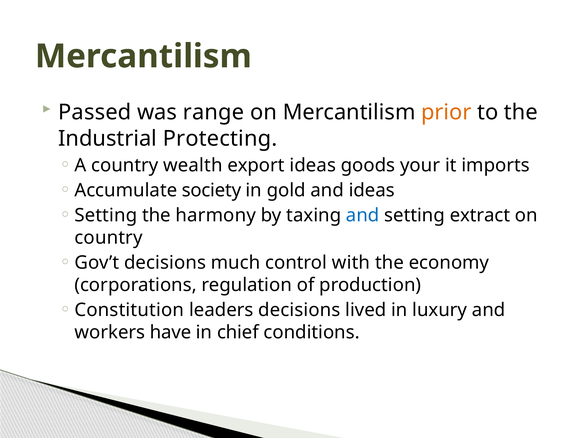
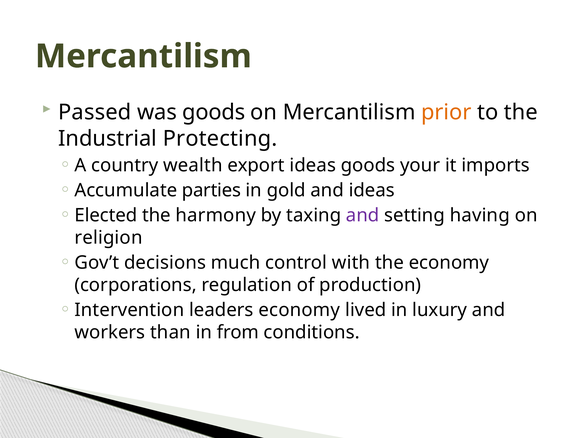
was range: range -> goods
society: society -> parties
Setting at (106, 215): Setting -> Elected
and at (363, 215) colour: blue -> purple
extract: extract -> having
country at (109, 237): country -> religion
Constitution: Constitution -> Intervention
leaders decisions: decisions -> economy
have: have -> than
chief: chief -> from
